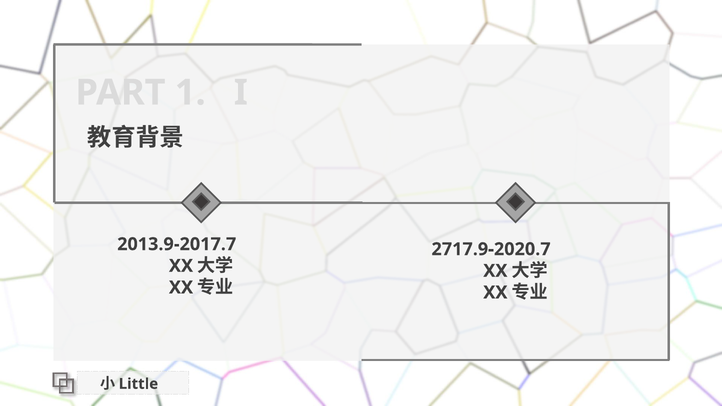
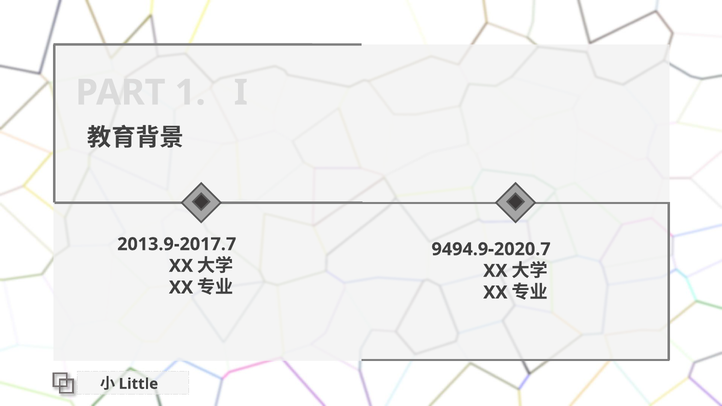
2717.9-2020.7: 2717.9-2020.7 -> 9494.9-2020.7
